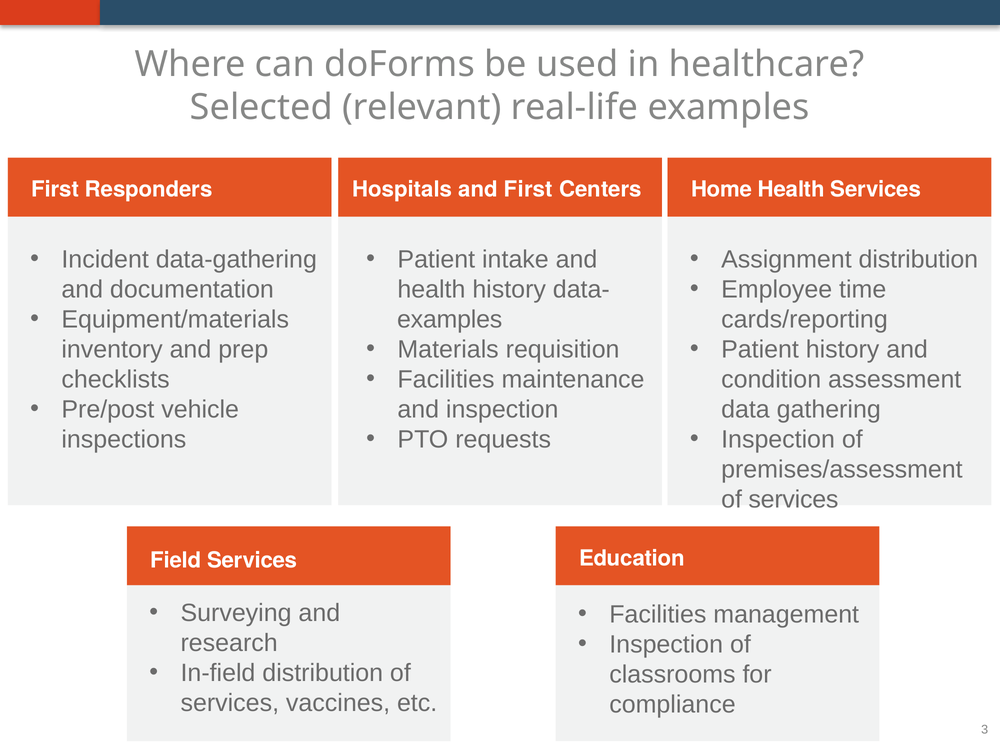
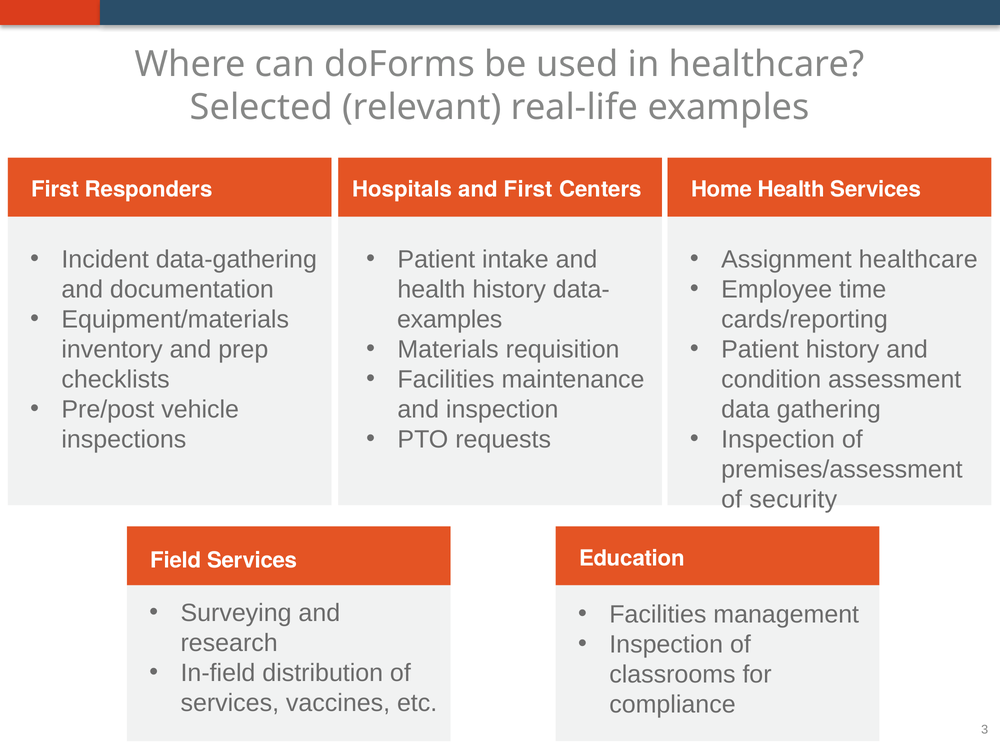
Assignment distribution: distribution -> healthcare
services at (793, 499): services -> security
